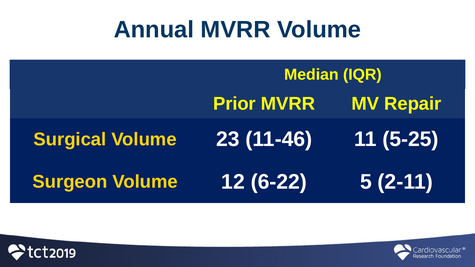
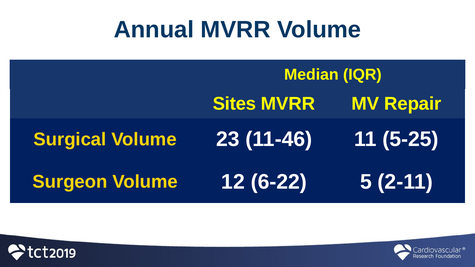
Prior: Prior -> Sites
